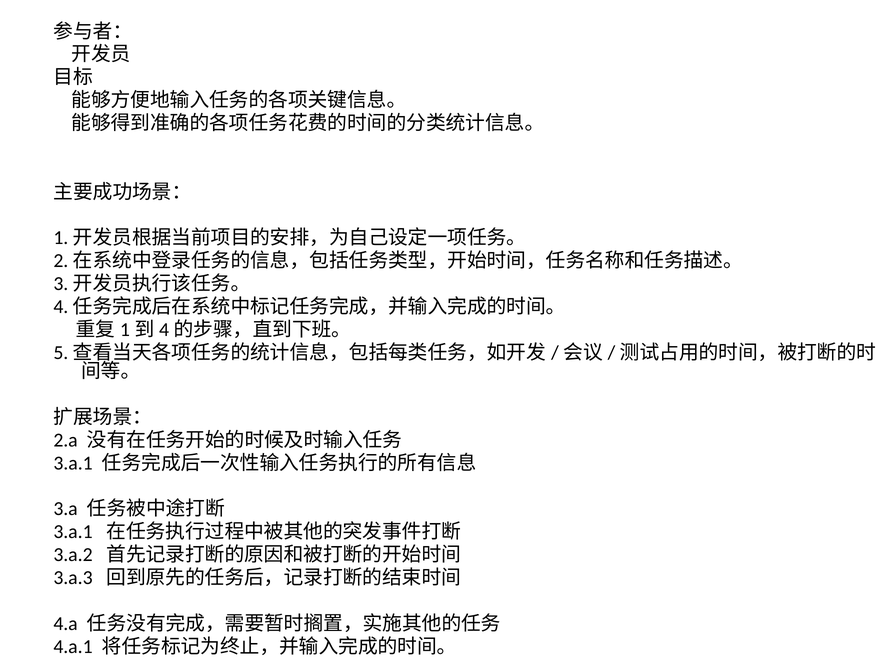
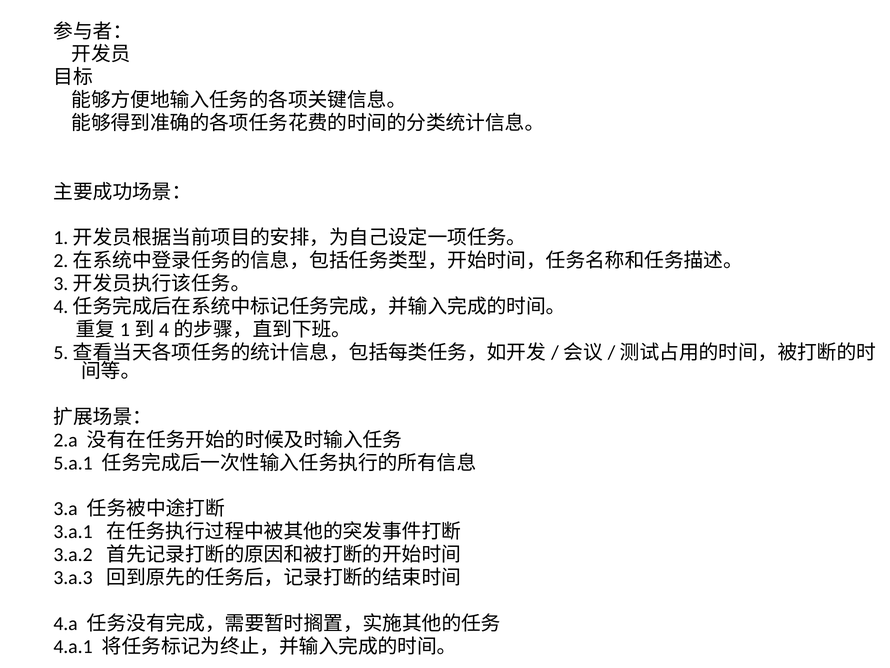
3.a.1 at (73, 463): 3.a.1 -> 5.a.1
